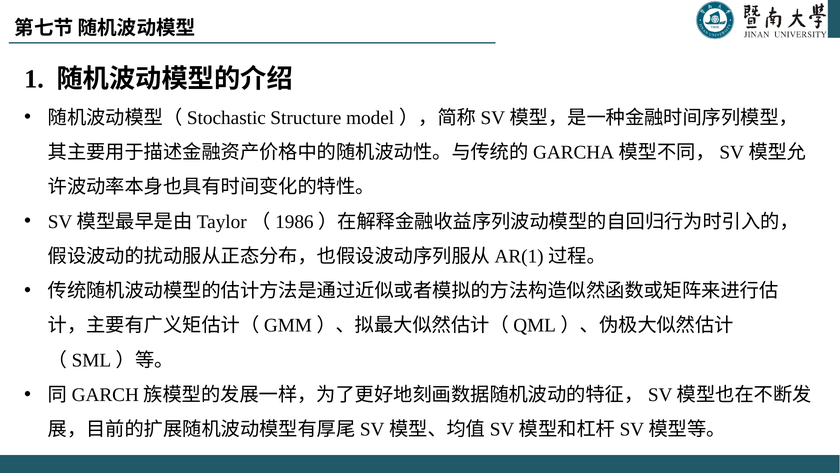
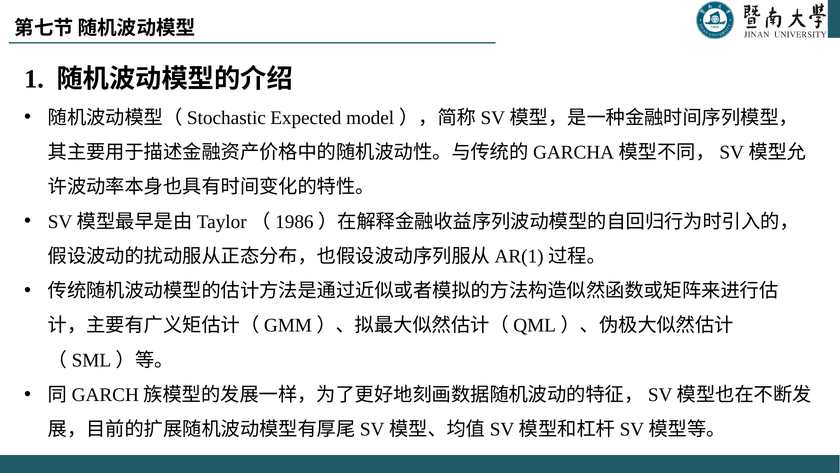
Structure: Structure -> Expected
